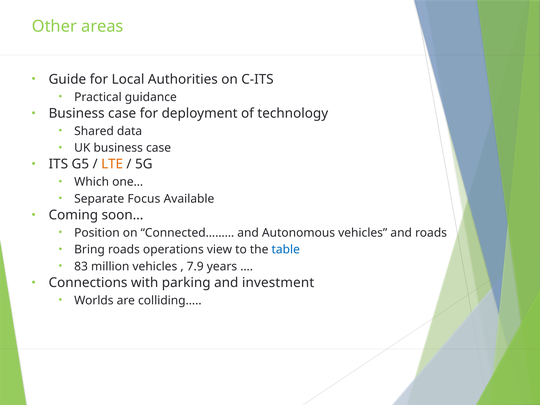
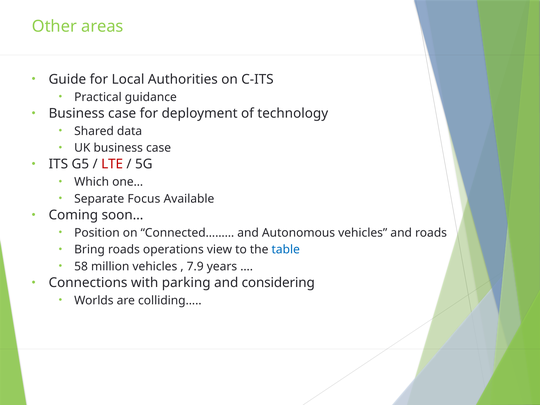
LTE colour: orange -> red
83: 83 -> 58
investment: investment -> considering
